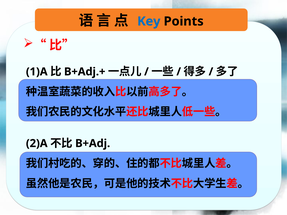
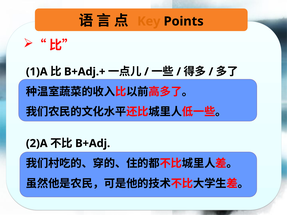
Key colour: blue -> orange
